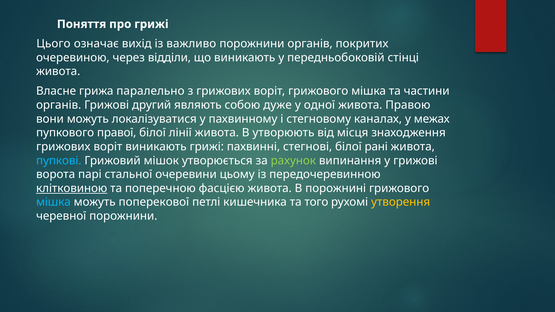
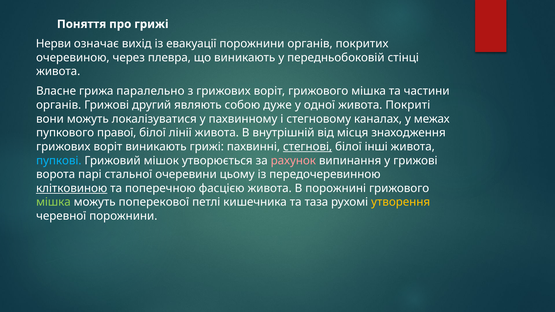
Цього: Цього -> Нерви
важливо: важливо -> евакуації
відділи: відділи -> плевра
Правою: Правою -> Покриті
утворюють: утворюють -> внутрішній
стегнові underline: none -> present
рані: рані -> інші
рахунок colour: light green -> pink
мішка at (53, 202) colour: light blue -> light green
того: того -> таза
